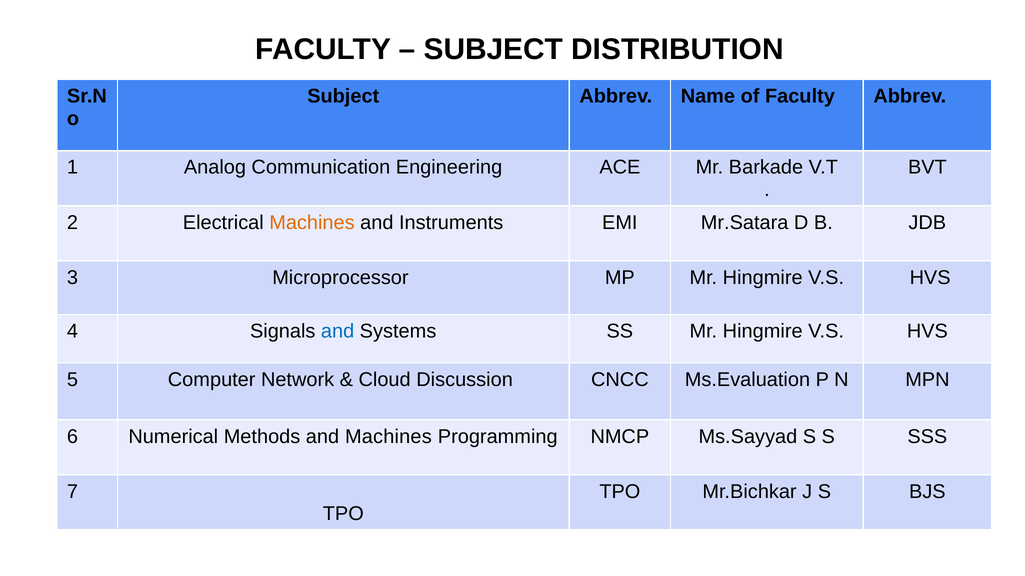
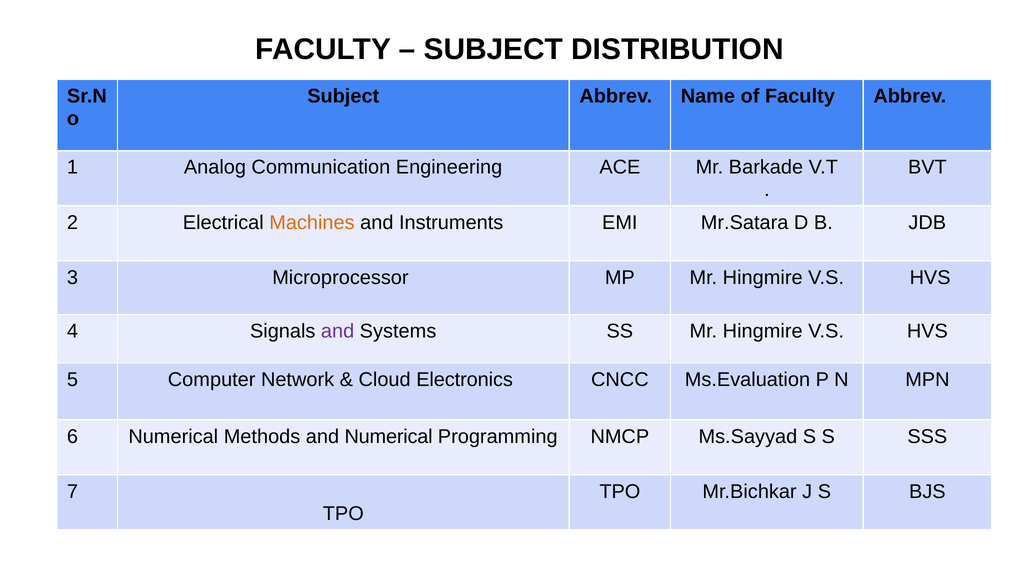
and at (338, 331) colour: blue -> purple
Discussion: Discussion -> Electronics
and Machines: Machines -> Numerical
